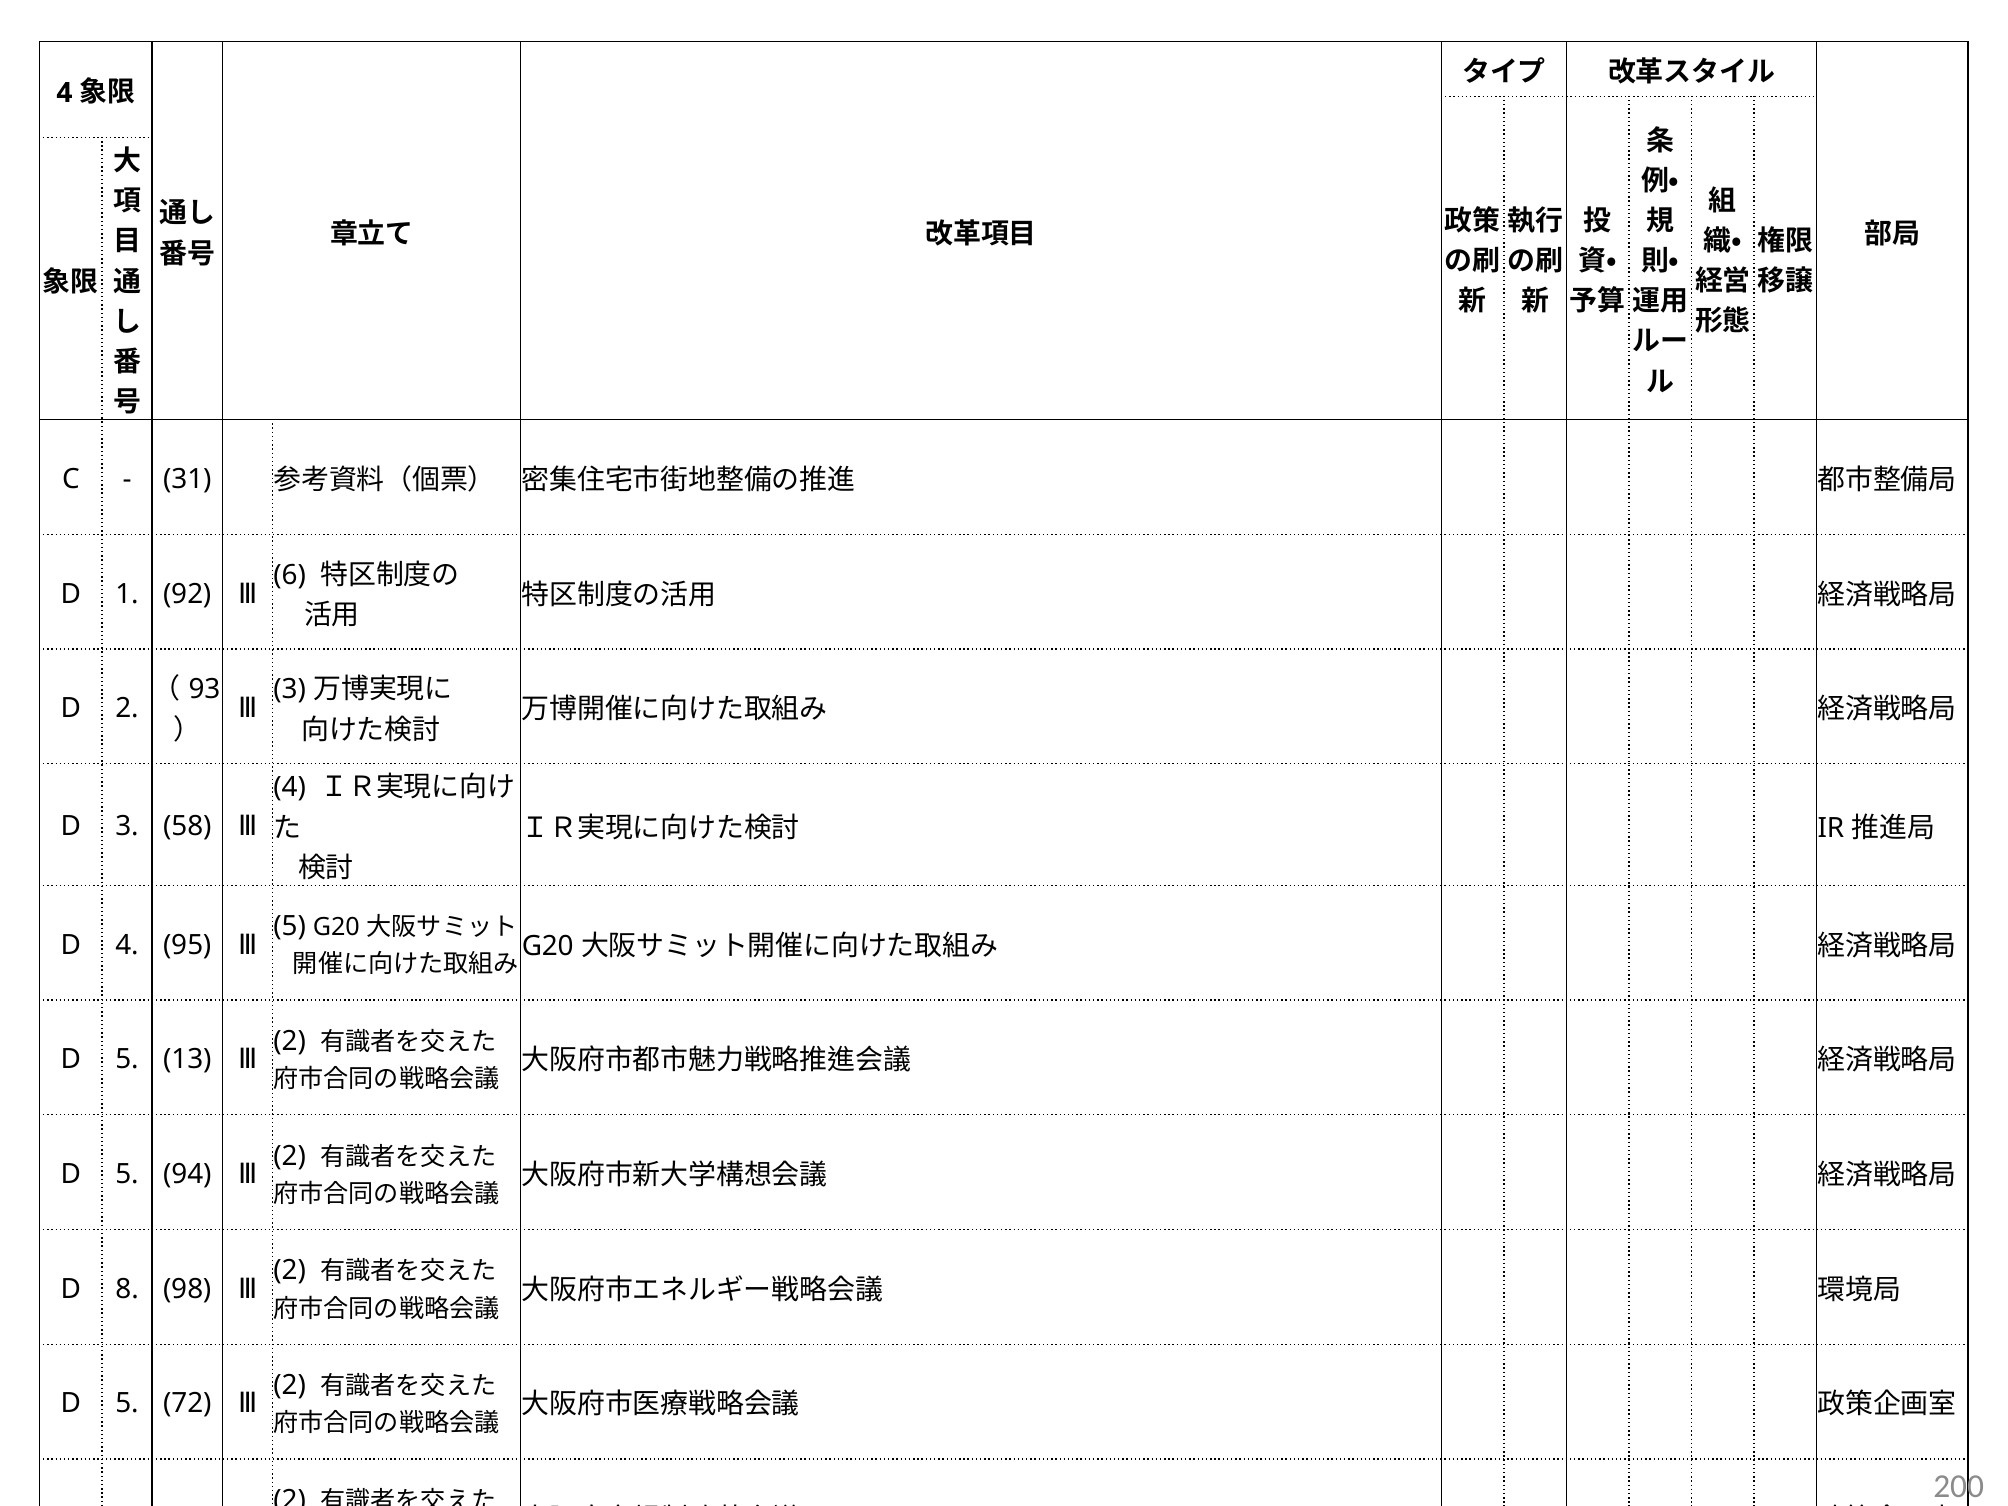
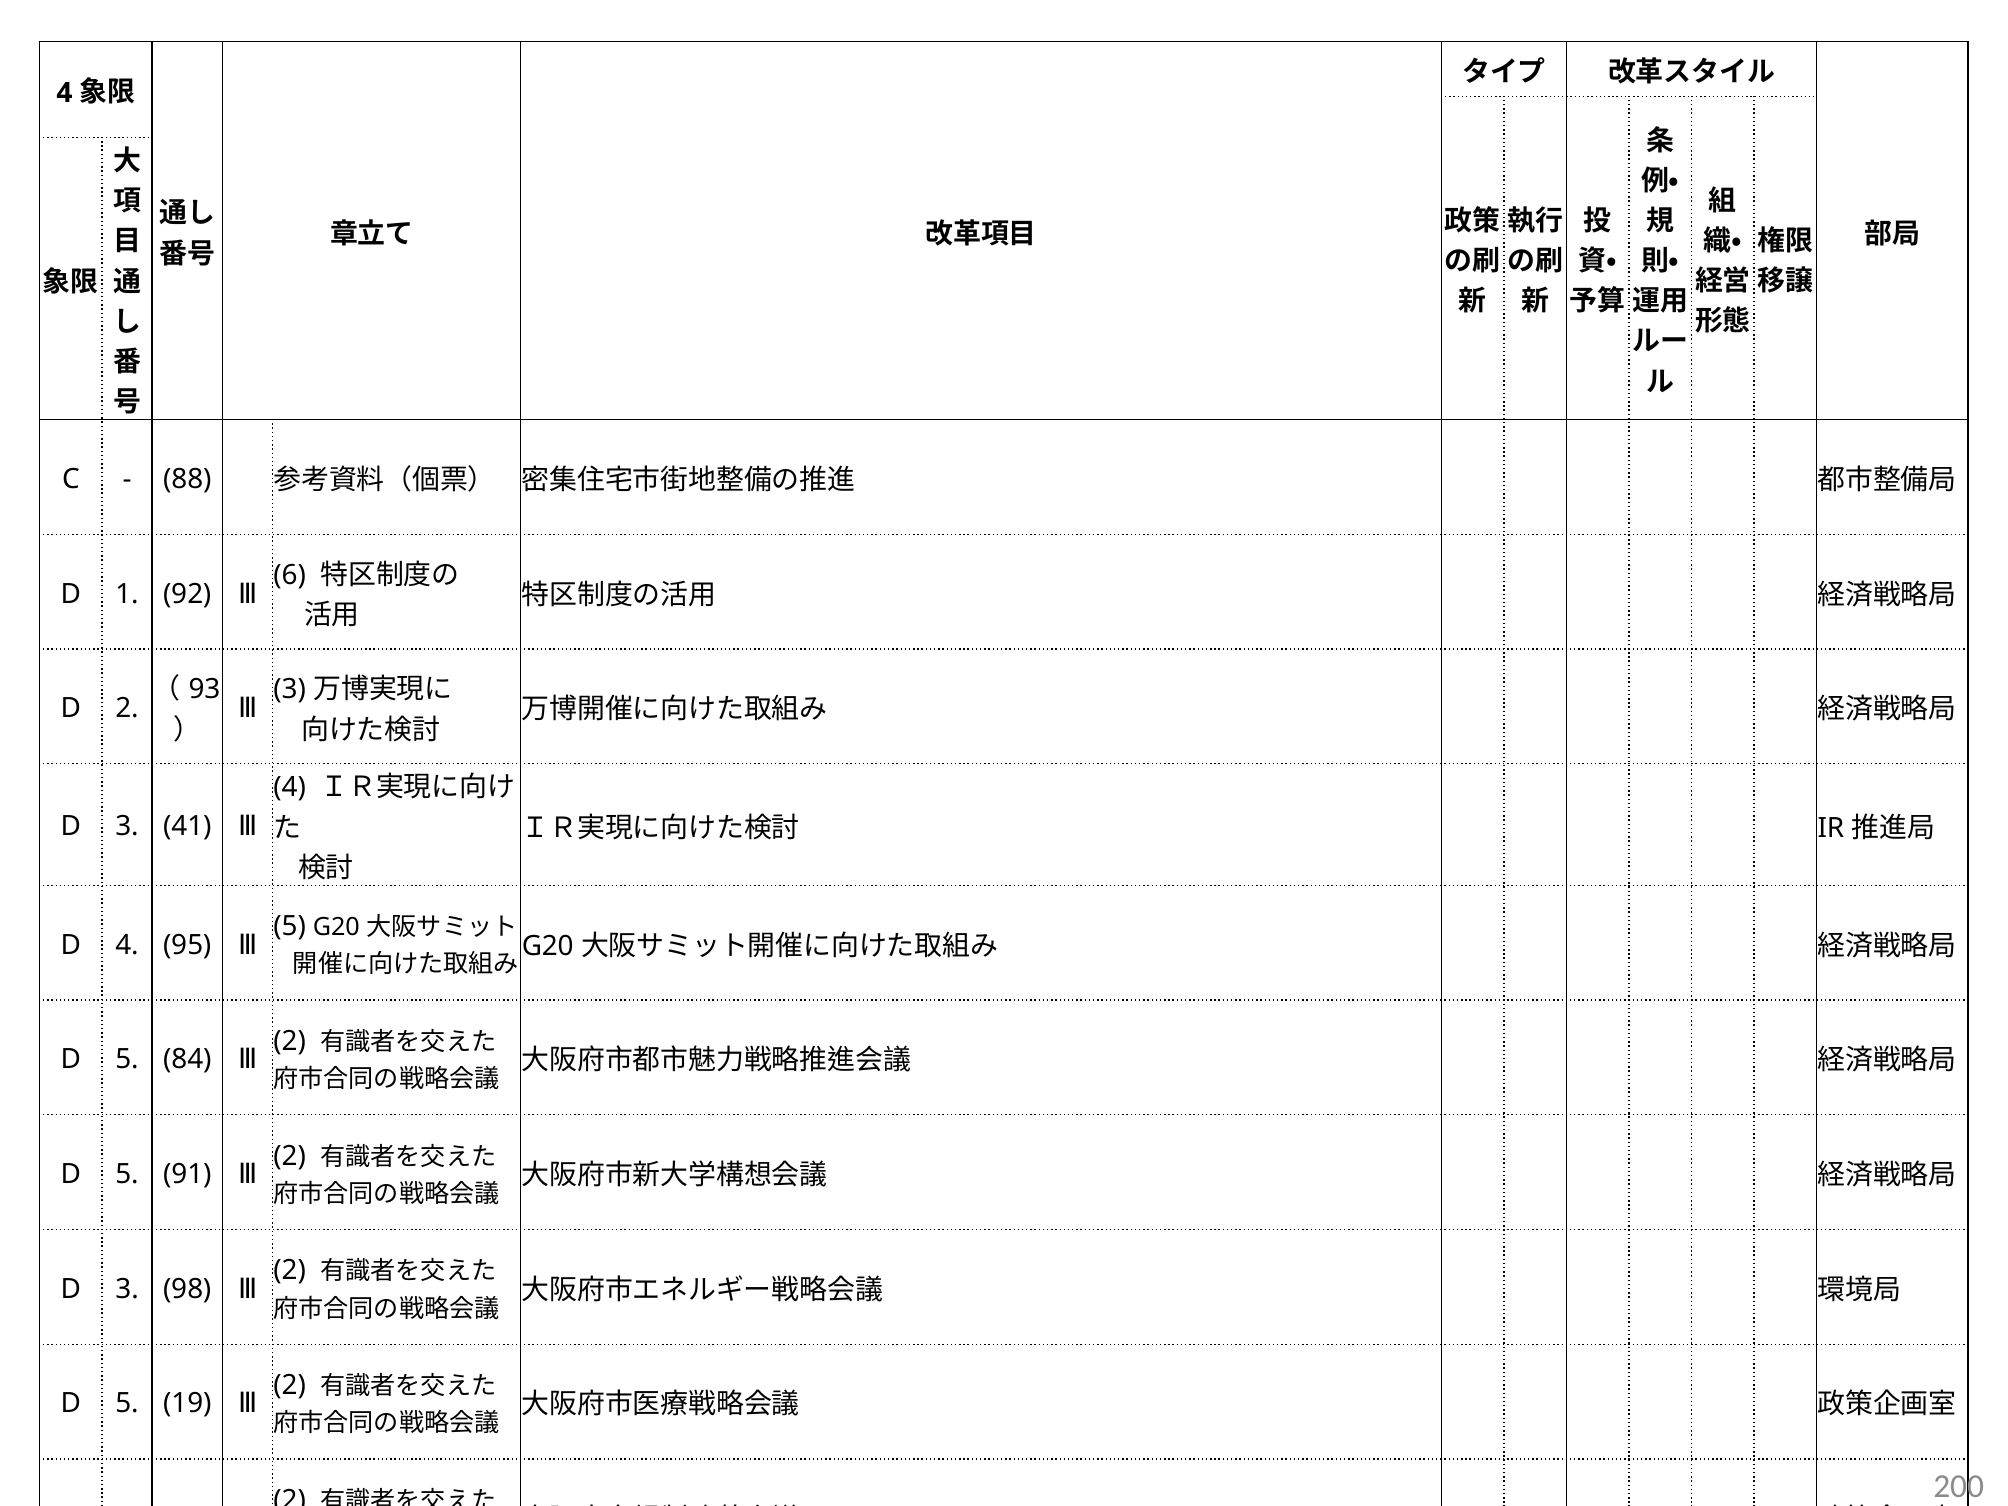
31: 31 -> 88
58: 58 -> 41
13: 13 -> 84
94: 94 -> 91
8 at (127, 1289): 8 -> 3
72: 72 -> 19
